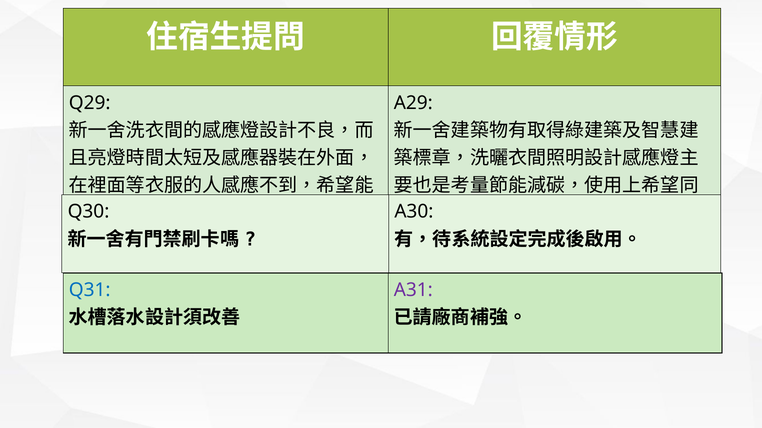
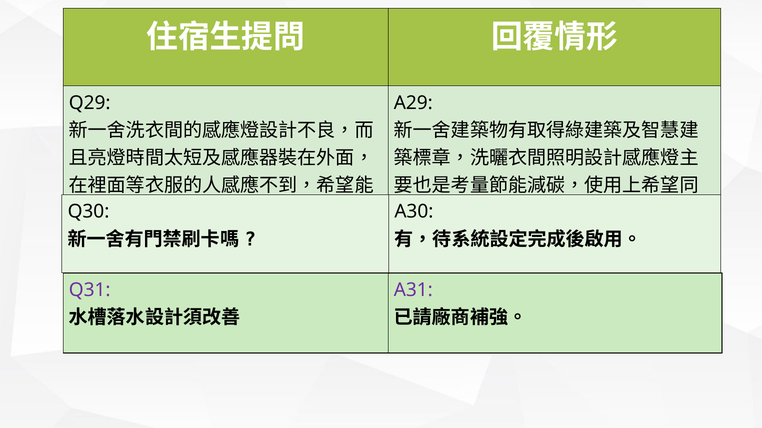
Q31 colour: blue -> purple
